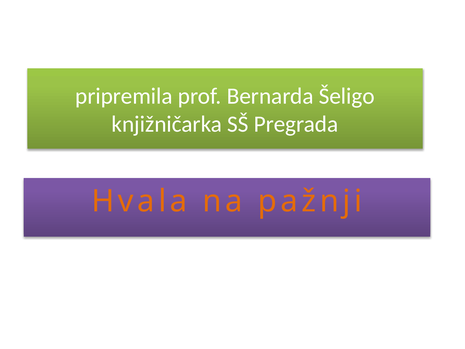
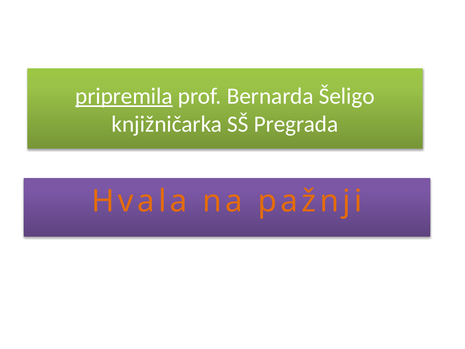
pripremila underline: none -> present
